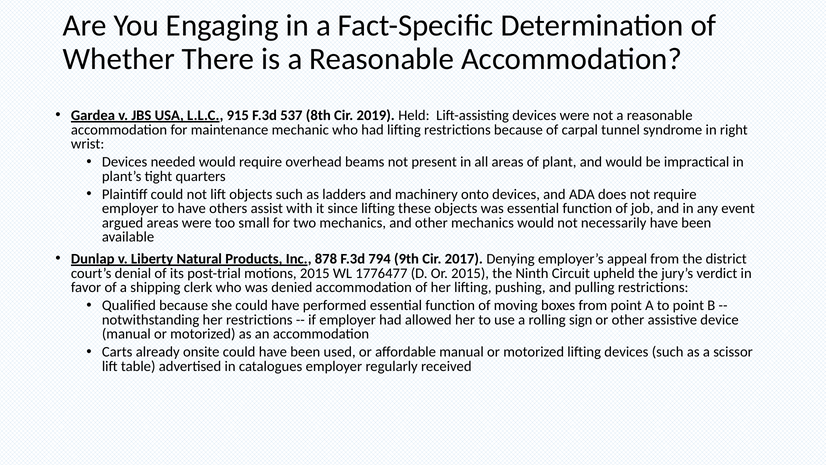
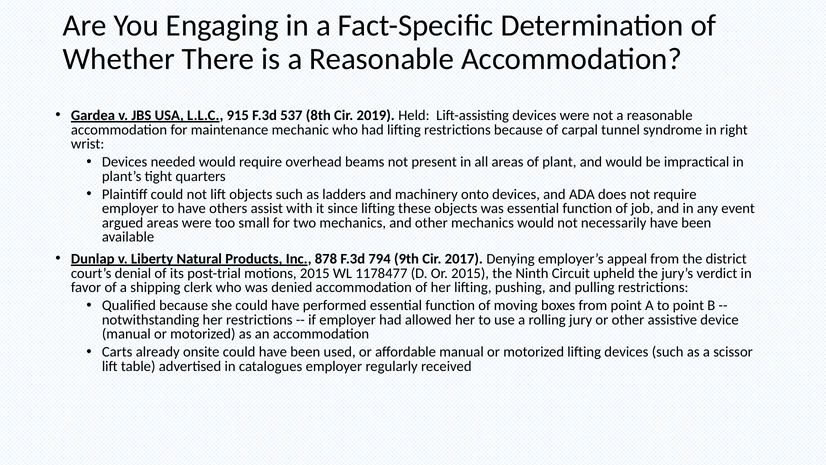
1776477: 1776477 -> 1178477
sign: sign -> jury
